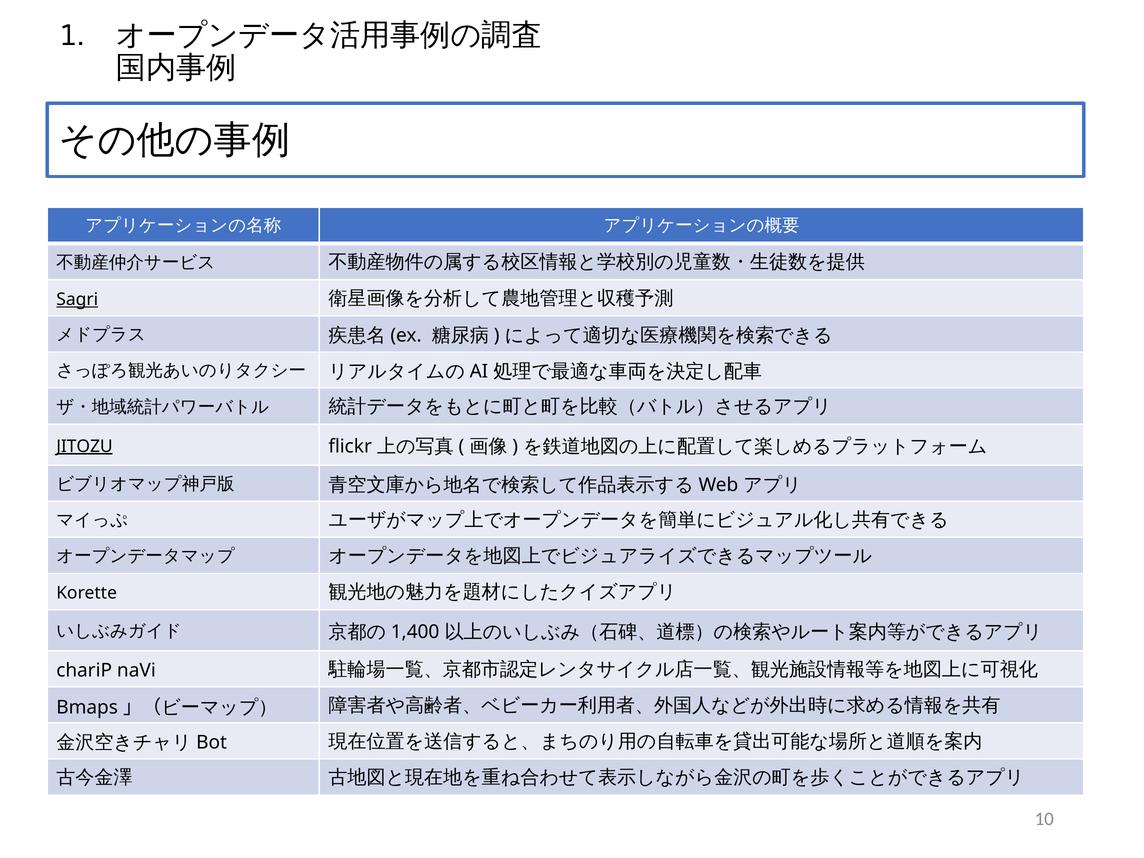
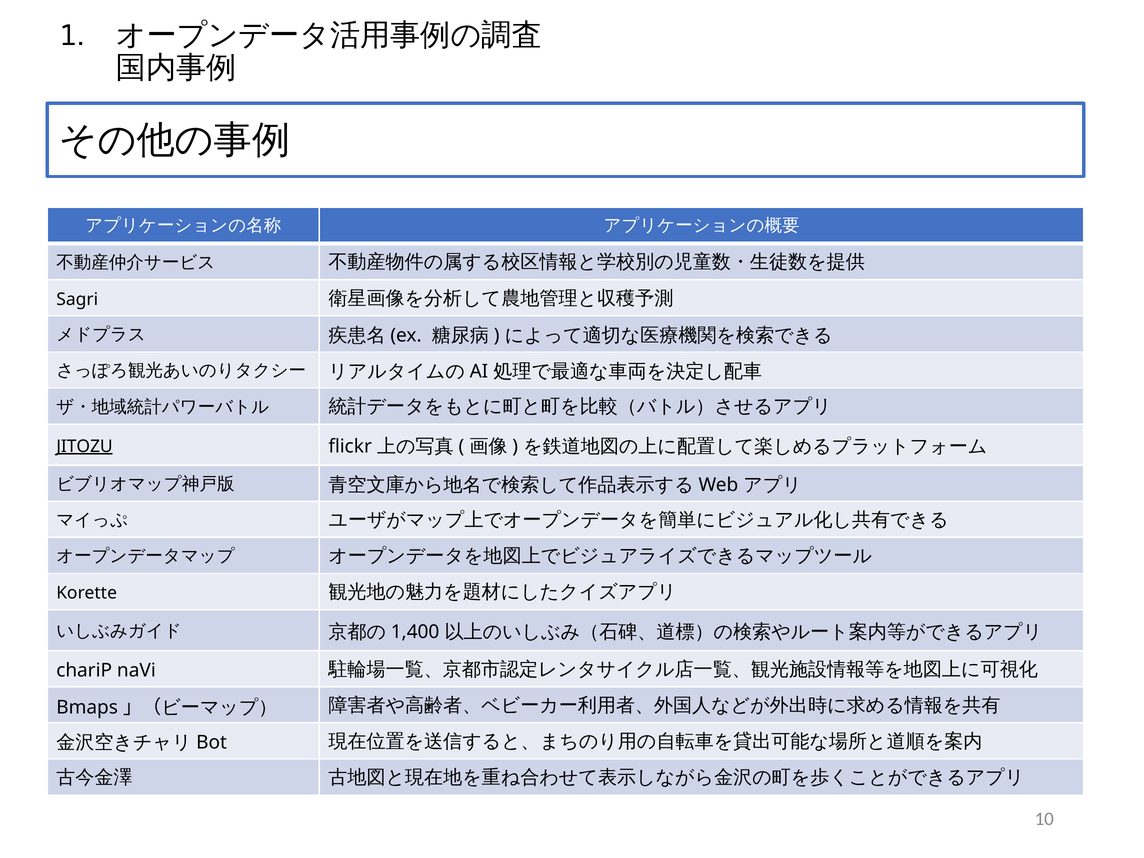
Sagri underline: present -> none
